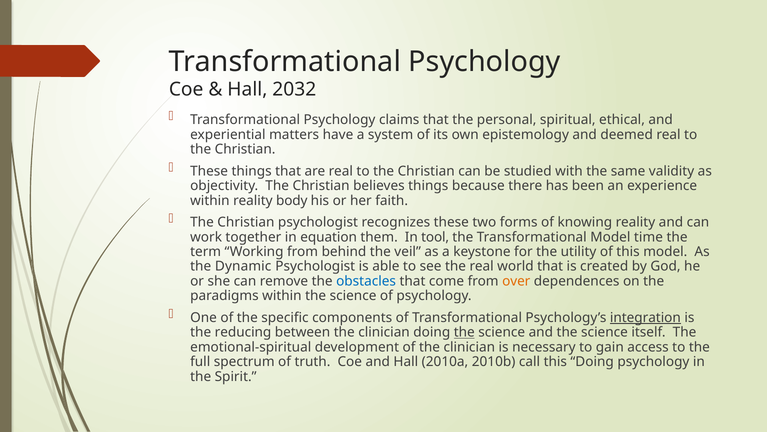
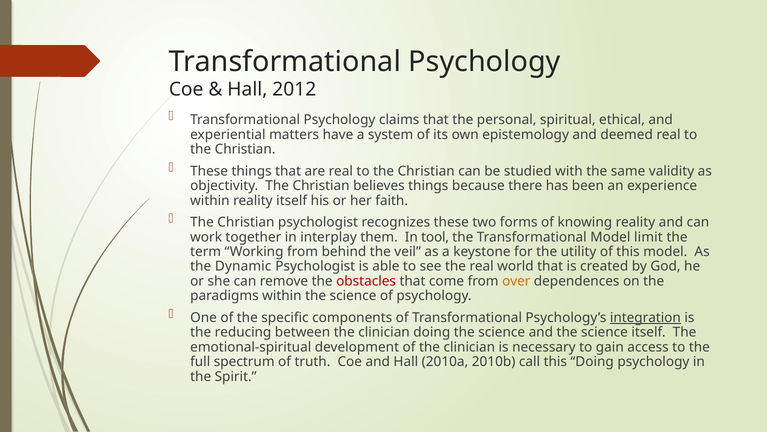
2032: 2032 -> 2012
reality body: body -> itself
equation: equation -> interplay
time: time -> limit
obstacles colour: blue -> red
the at (464, 332) underline: present -> none
